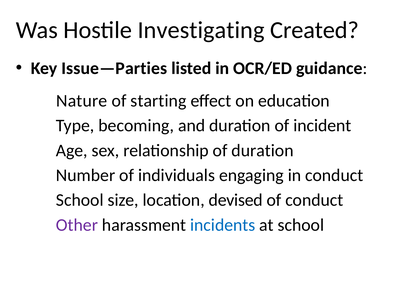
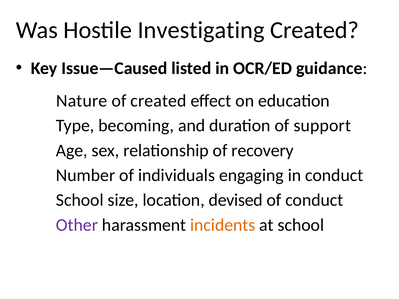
Issue—Parties: Issue—Parties -> Issue—Caused
of starting: starting -> created
incident: incident -> support
of duration: duration -> recovery
incidents colour: blue -> orange
